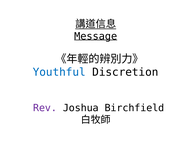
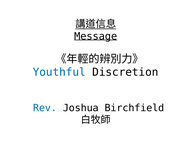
Rev colour: purple -> blue
